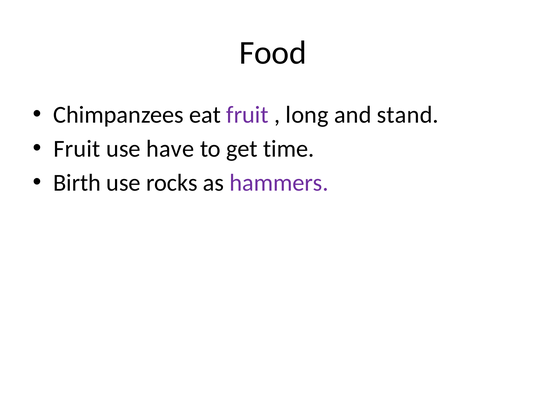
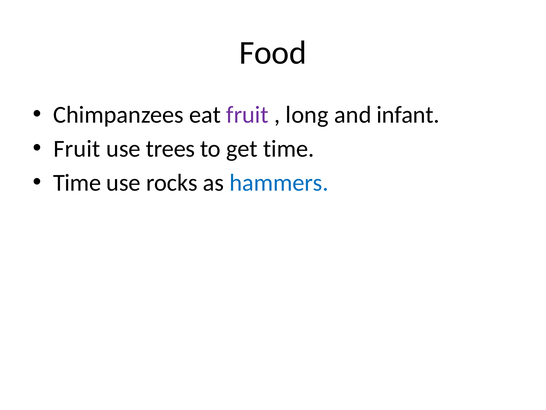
stand: stand -> infant
have: have -> trees
Birth at (77, 183): Birth -> Time
hammers colour: purple -> blue
